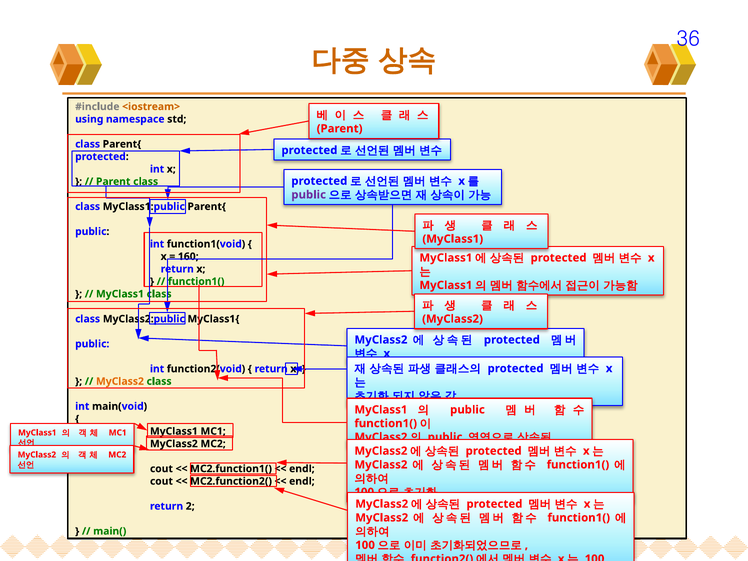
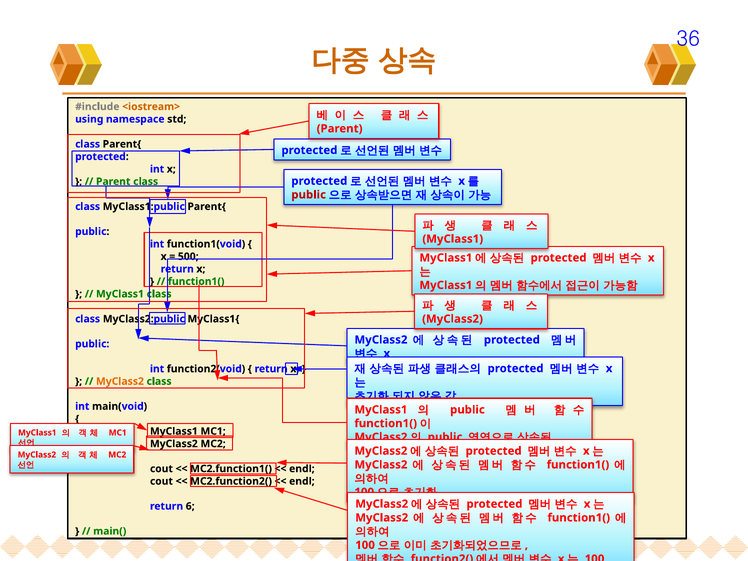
public at (309, 195) colour: purple -> red
160: 160 -> 500
2: 2 -> 6
